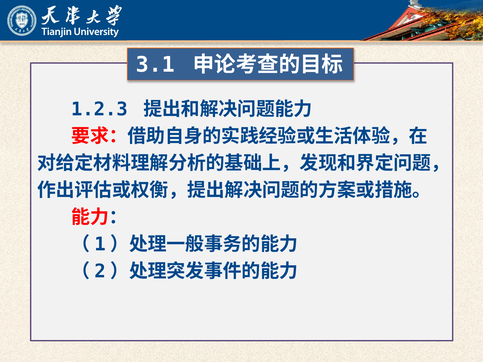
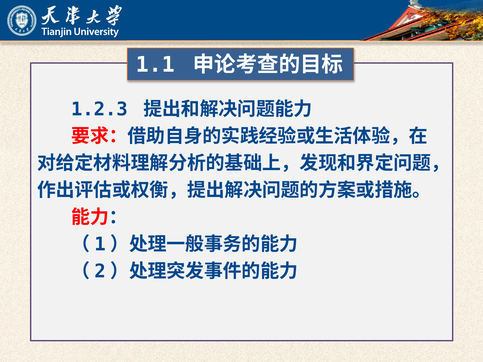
3.1: 3.1 -> 1.1
